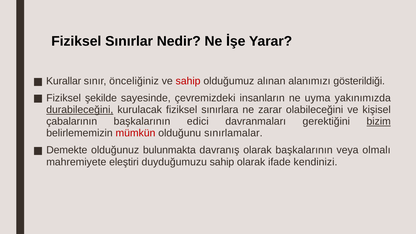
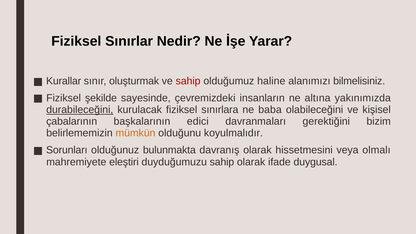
önceliğiniz: önceliğiniz -> oluşturmak
alınan: alınan -> haline
gösterildiği: gösterildiği -> bilmelisiniz
uyma: uyma -> altına
zarar: zarar -> baba
bizim underline: present -> none
mümkün colour: red -> orange
sınırlamalar: sınırlamalar -> koyulmalıdır
Demekte: Demekte -> Sorunları
olarak başkalarının: başkalarının -> hissetmesini
kendinizi: kendinizi -> duygusal
